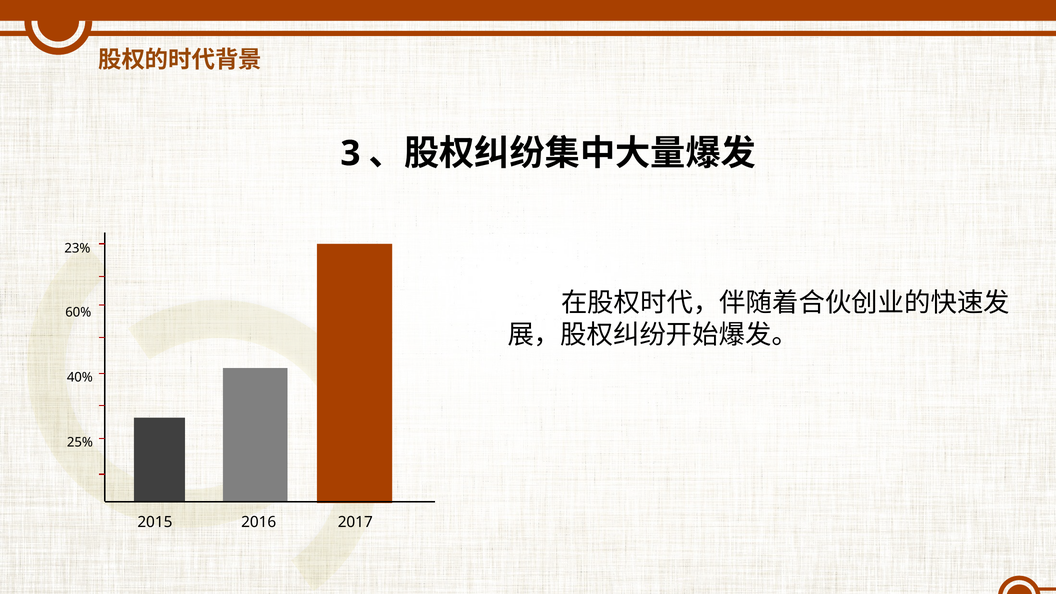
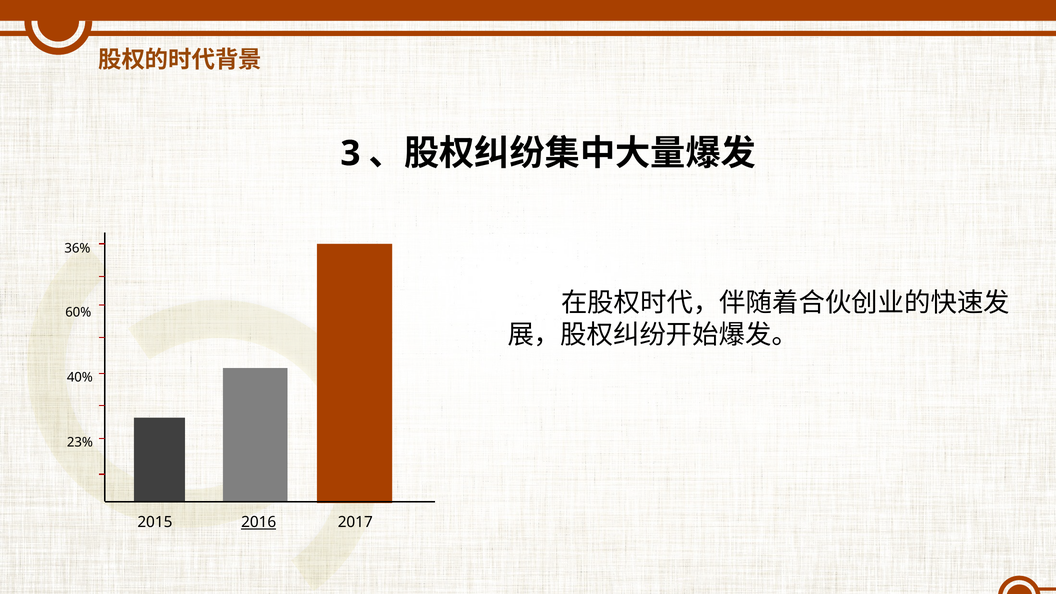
23%: 23% -> 36%
25%: 25% -> 23%
2016 underline: none -> present
